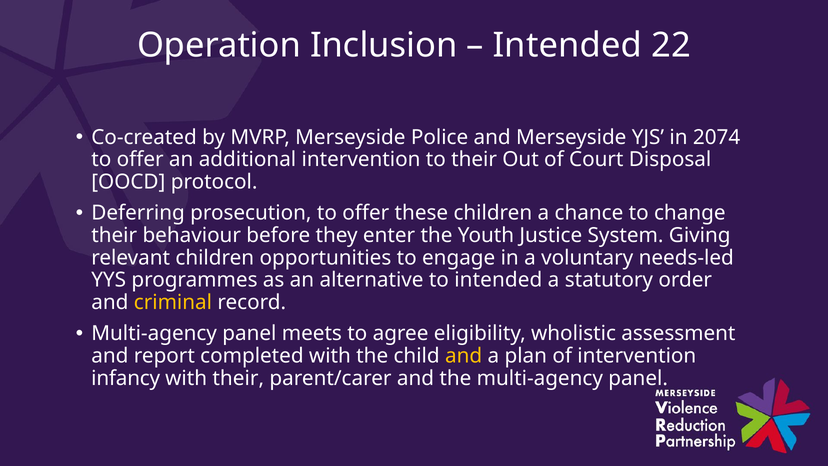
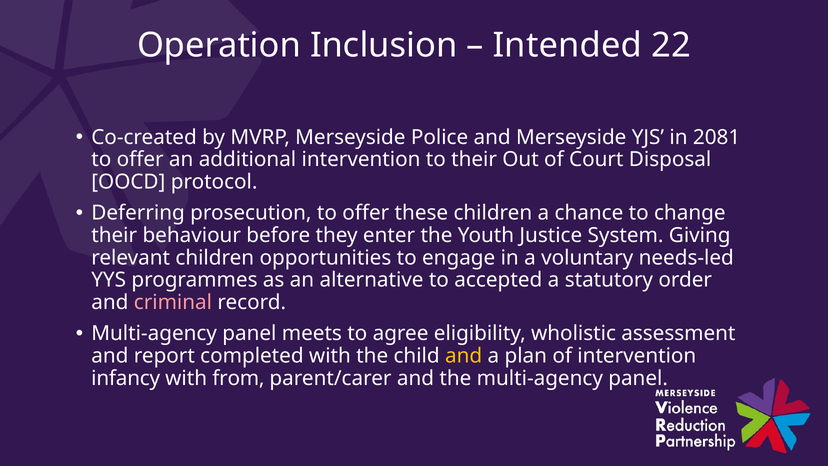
2074: 2074 -> 2081
to intended: intended -> accepted
criminal colour: yellow -> pink
with their: their -> from
